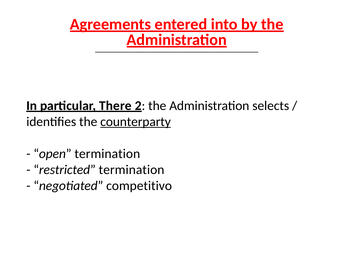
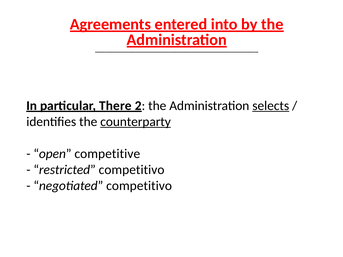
selects underline: none -> present
open termination: termination -> competitive
restricted termination: termination -> competitivo
